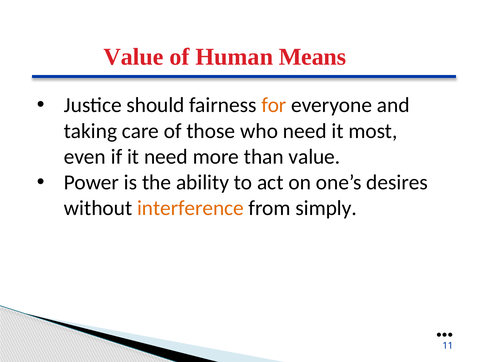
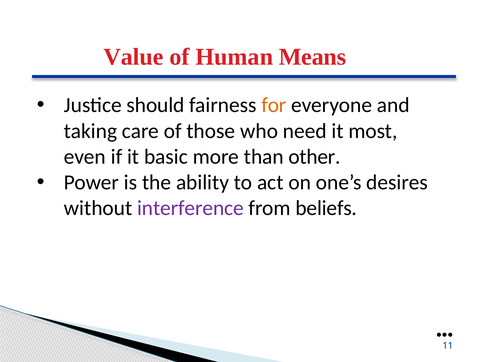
it need: need -> basic
than value: value -> other
interference colour: orange -> purple
simply: simply -> beliefs
